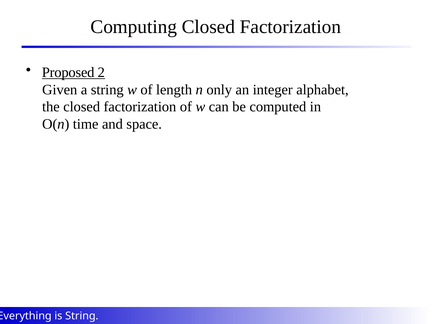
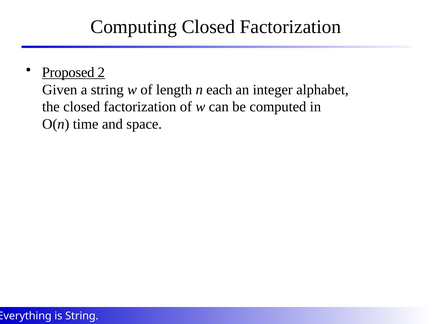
only: only -> each
